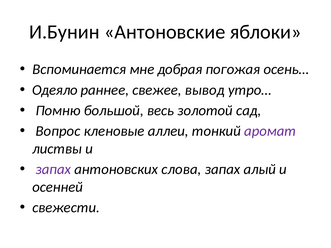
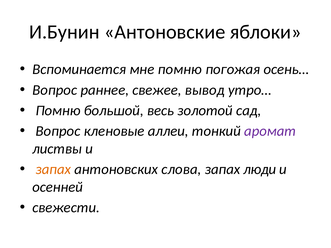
мне добрая: добрая -> помню
Одеяло at (55, 90): Одеяло -> Вопрос
запах at (53, 170) colour: purple -> orange
алый: алый -> люди
